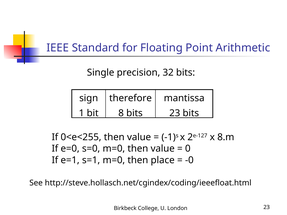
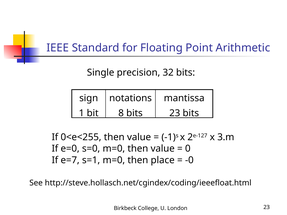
therefore: therefore -> notations
8.m: 8.m -> 3.m
e=1: e=1 -> e=7
